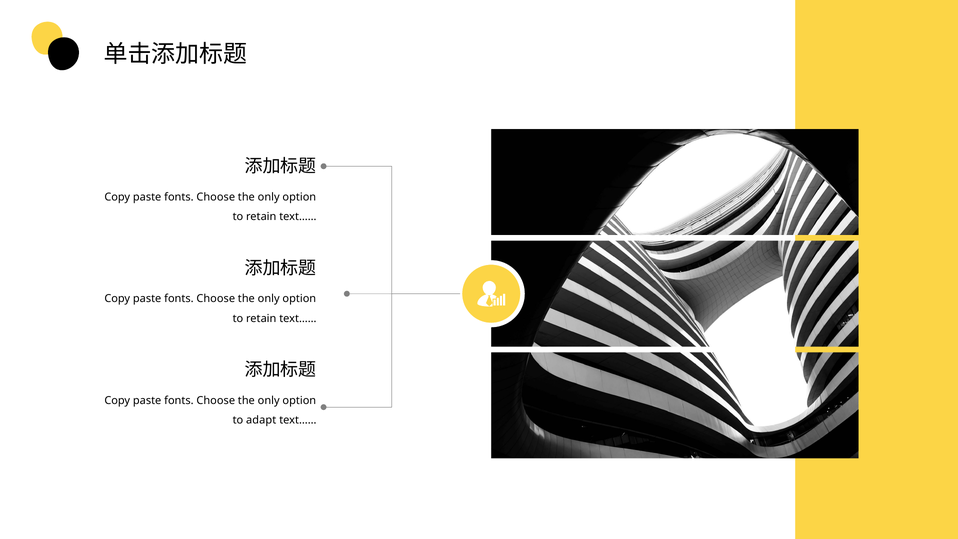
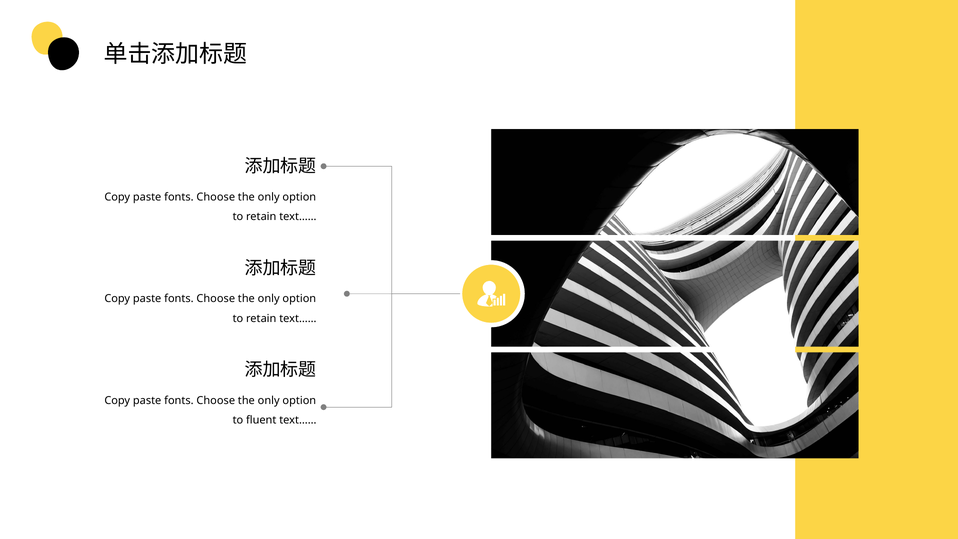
adapt: adapt -> fluent
